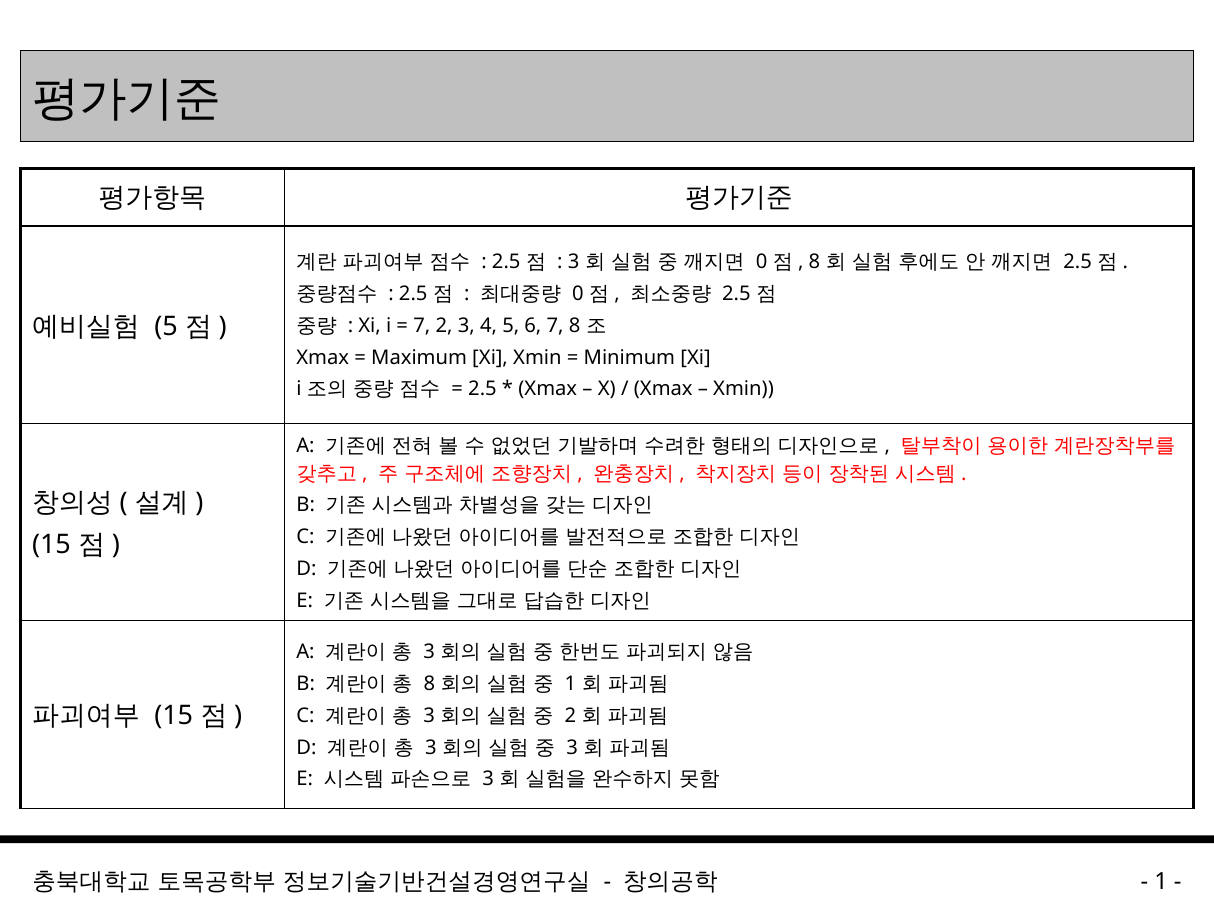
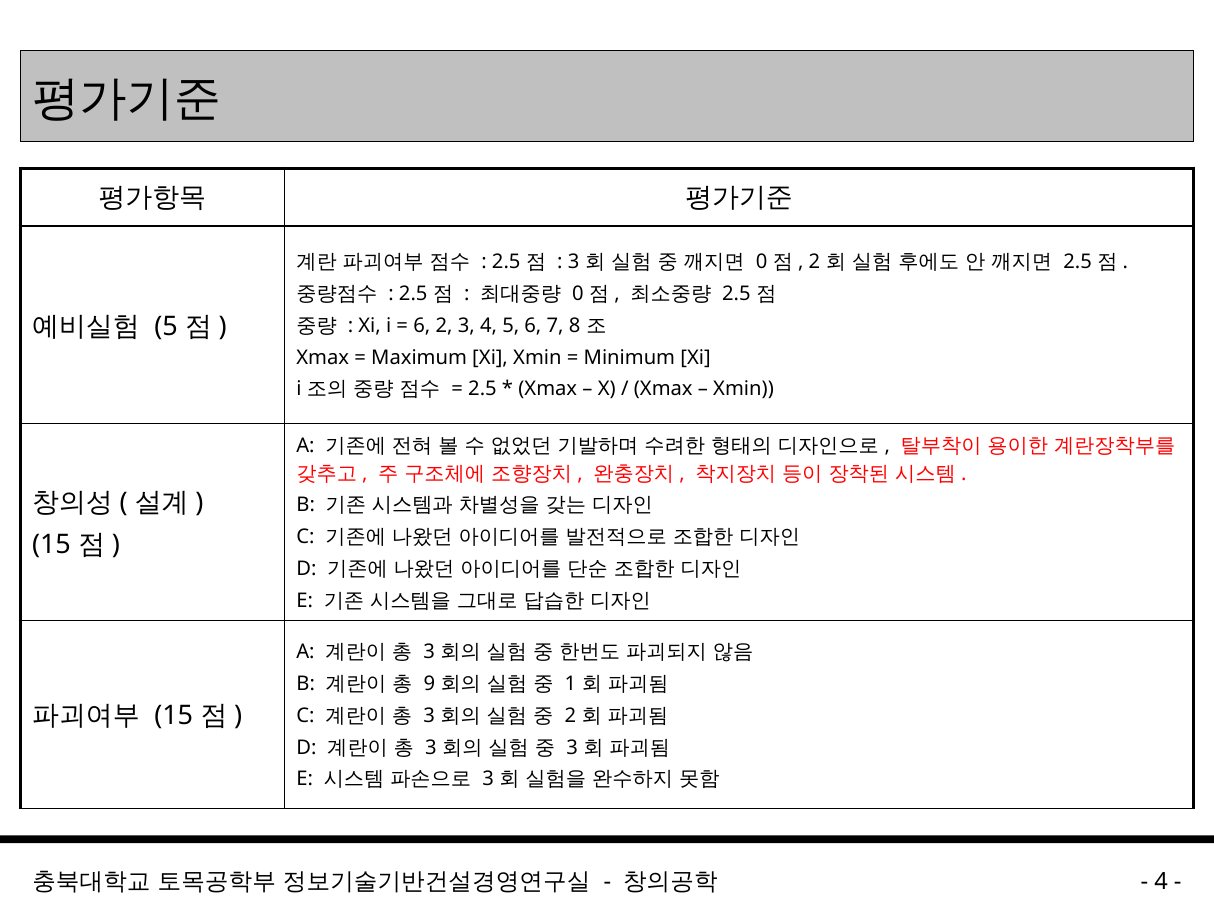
8 at (814, 262): 8 -> 2
7 at (422, 326): 7 -> 6
8 at (429, 684): 8 -> 9
1 at (1161, 882): 1 -> 4
